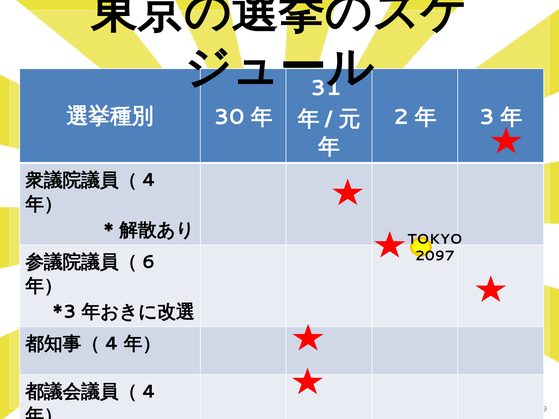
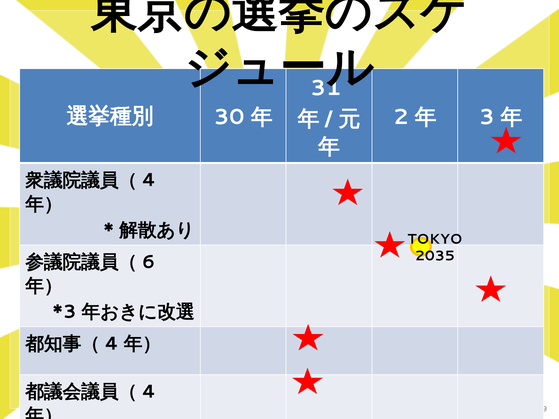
2097: 2097 -> 2035
